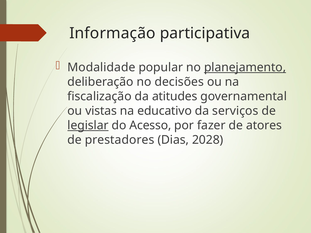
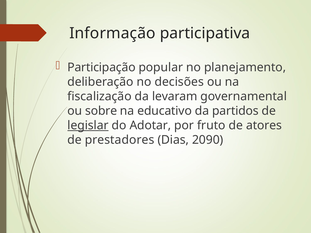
Modalidade: Modalidade -> Participação
planejamento underline: present -> none
atitudes: atitudes -> levaram
vistas: vistas -> sobre
serviços: serviços -> partidos
Acesso: Acesso -> Adotar
fazer: fazer -> fruto
2028: 2028 -> 2090
